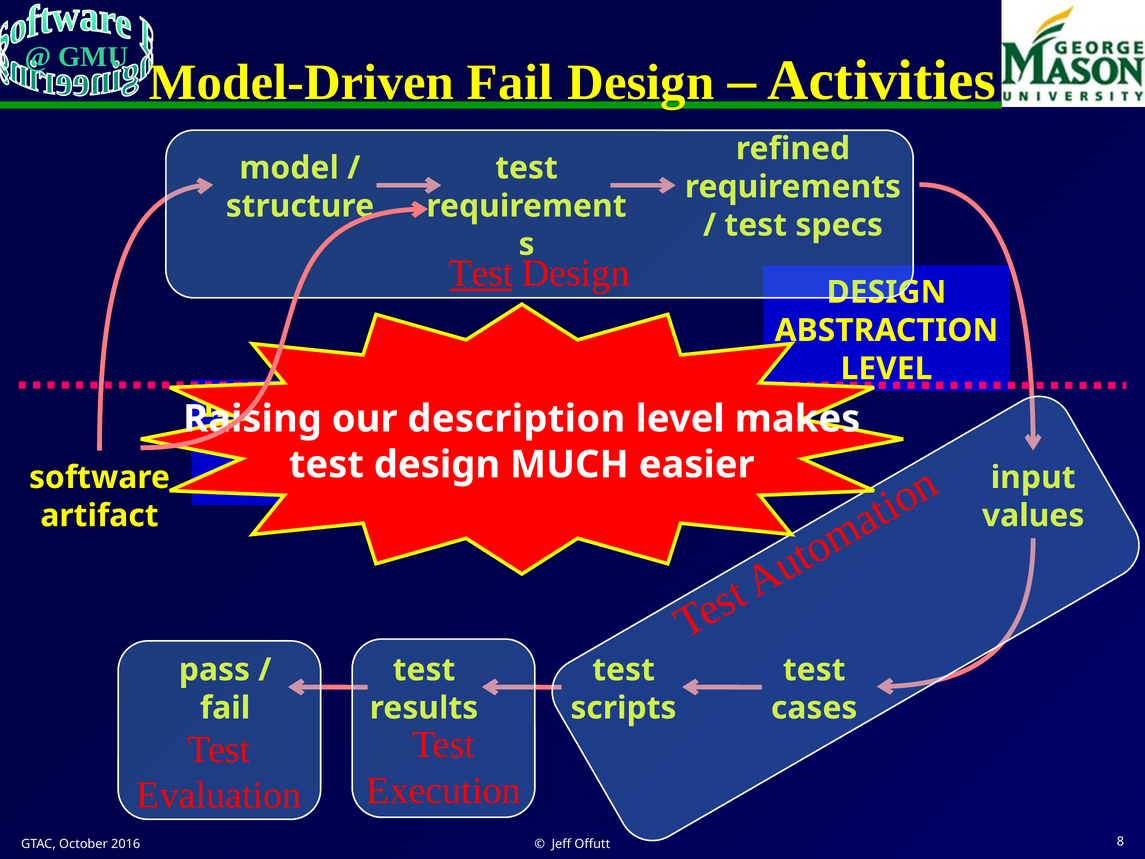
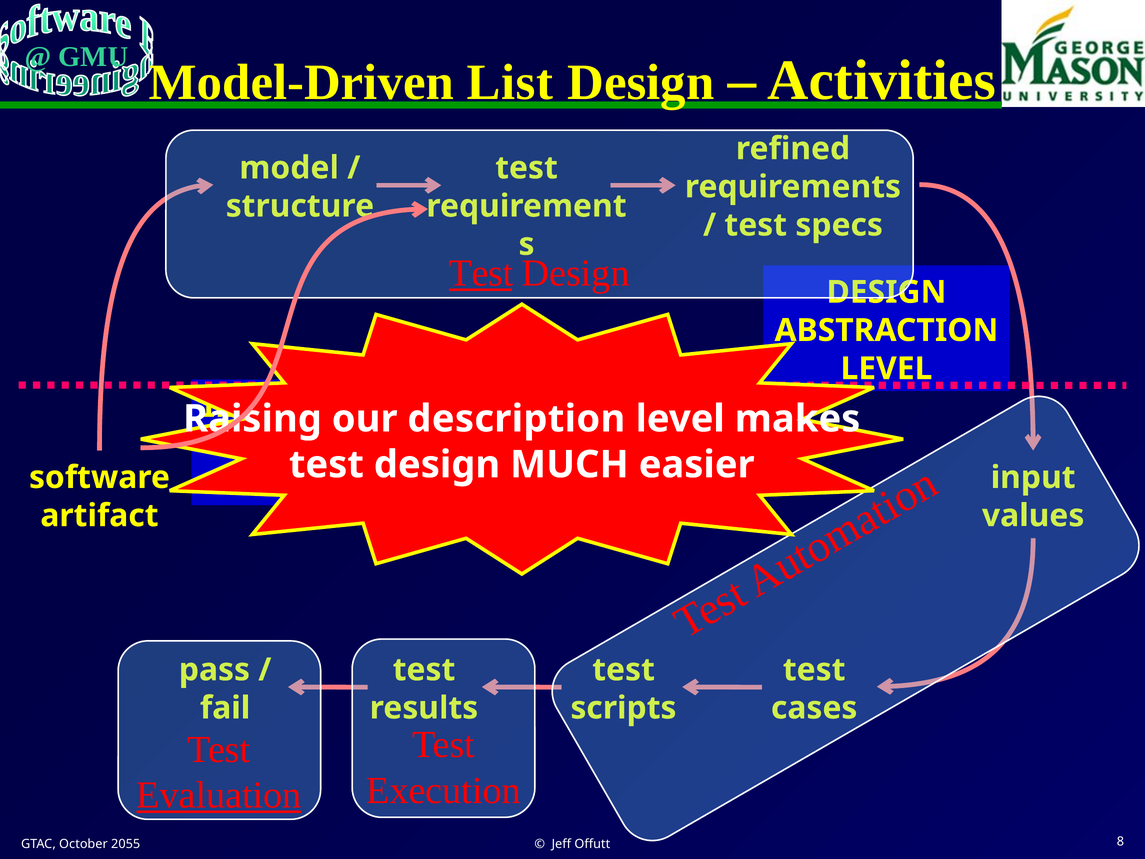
Model-Driven Fail: Fail -> List
Evaluation underline: none -> present
2016: 2016 -> 2055
